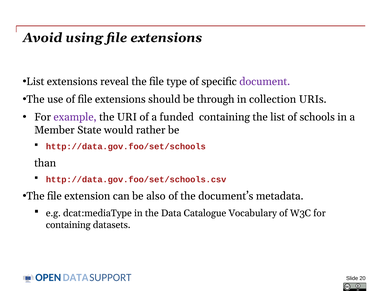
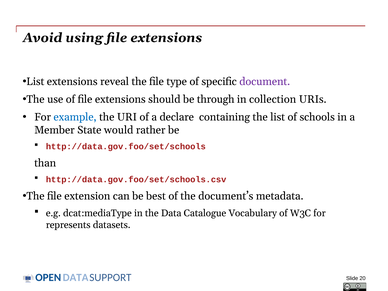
example colour: purple -> blue
funded: funded -> declare
also: also -> best
containing at (68, 225): containing -> represents
